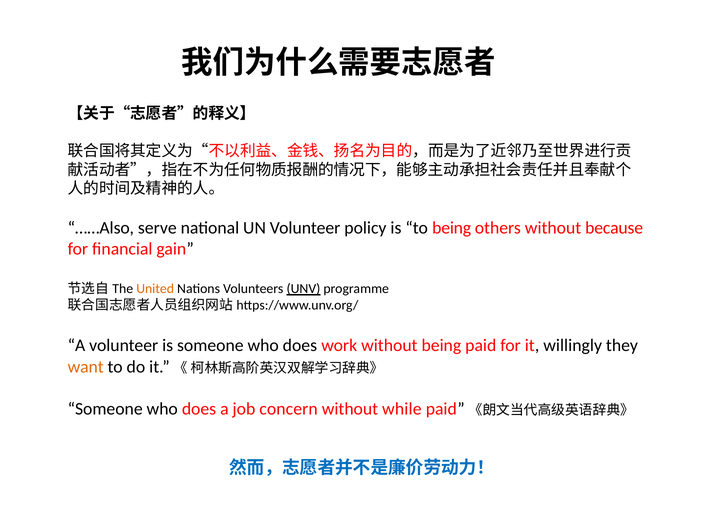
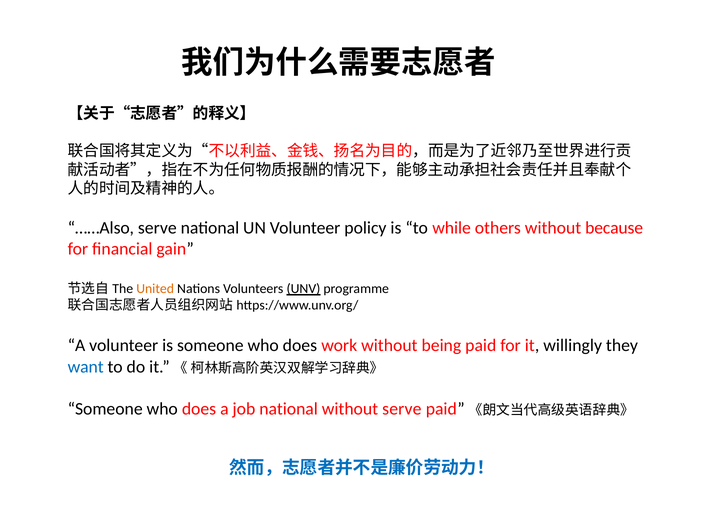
to being: being -> while
want colour: orange -> blue
job concern: concern -> national
without while: while -> serve
